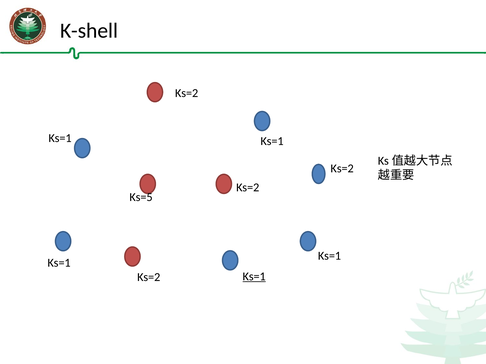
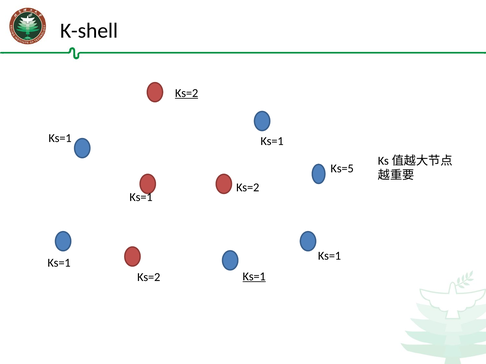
Ks=2 at (187, 93) underline: none -> present
Ks=2 at (342, 169): Ks=2 -> Ks=5
Ks=5 at (141, 197): Ks=5 -> Ks=1
